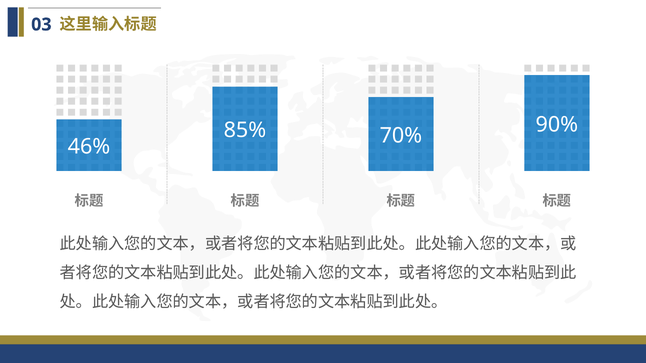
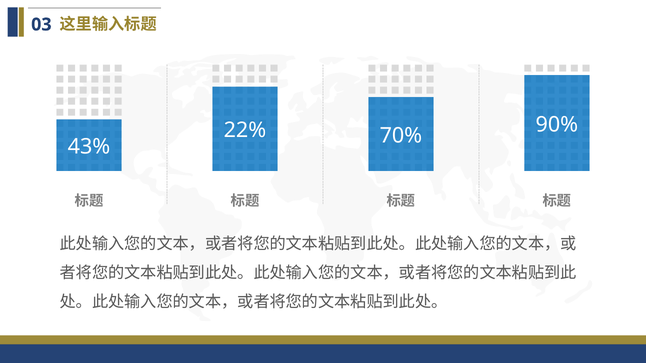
85%: 85% -> 22%
46%: 46% -> 43%
